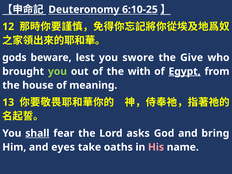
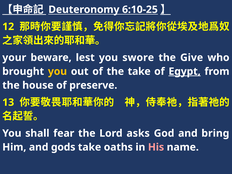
gods: gods -> your
you at (57, 71) colour: light green -> yellow
the with: with -> take
meaning: meaning -> preserve
shall underline: present -> none
eyes: eyes -> gods
